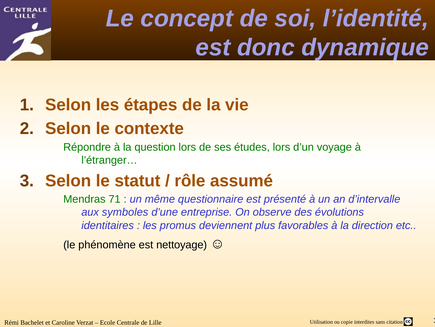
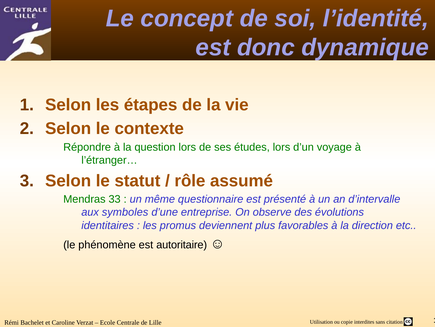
71: 71 -> 33
nettoyage: nettoyage -> autoritaire
